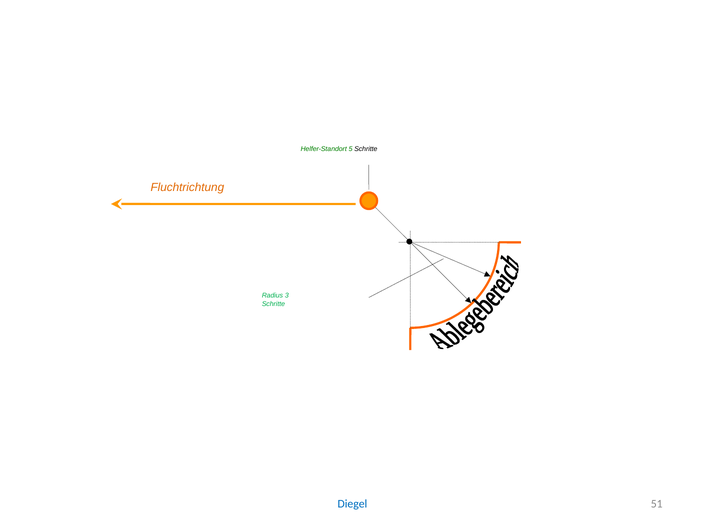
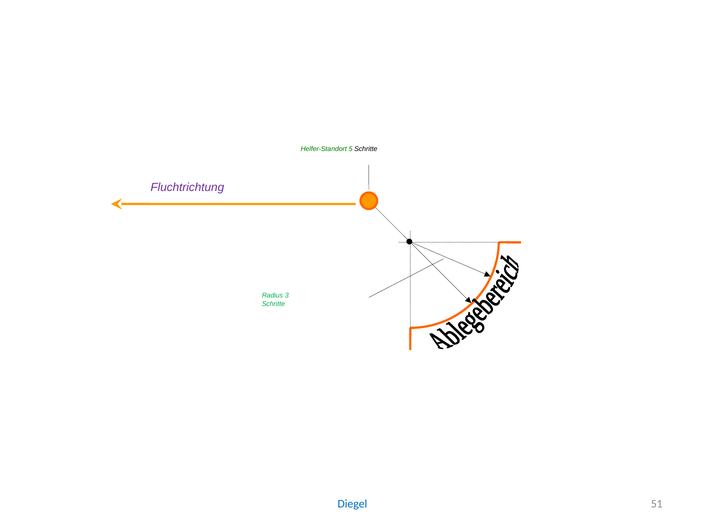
Fluchtrichtung colour: orange -> purple
